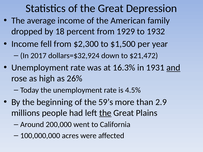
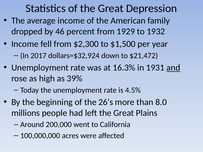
18: 18 -> 46
26%: 26% -> 39%
59’s: 59’s -> 26’s
2.9: 2.9 -> 8.0
the at (105, 113) underline: present -> none
